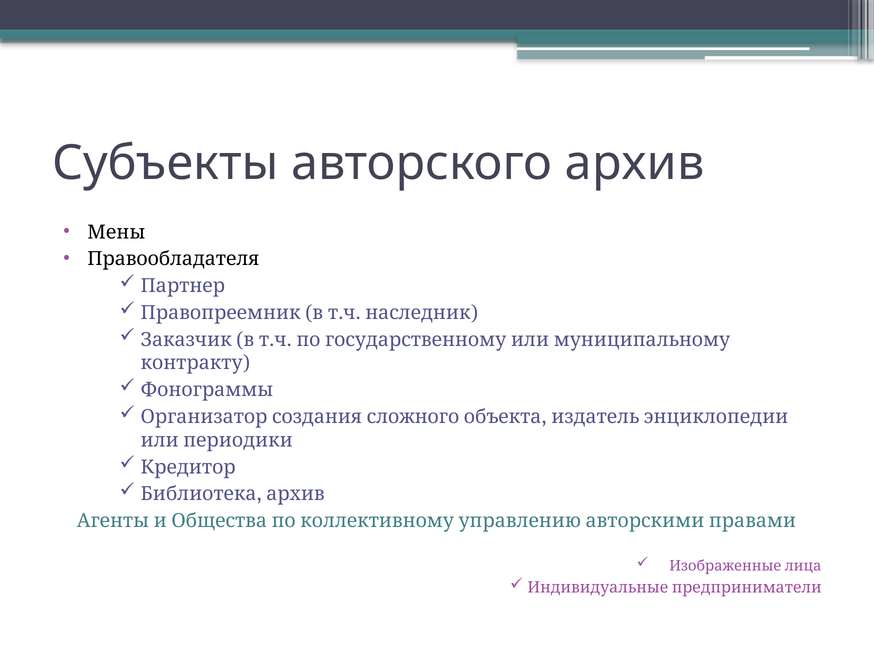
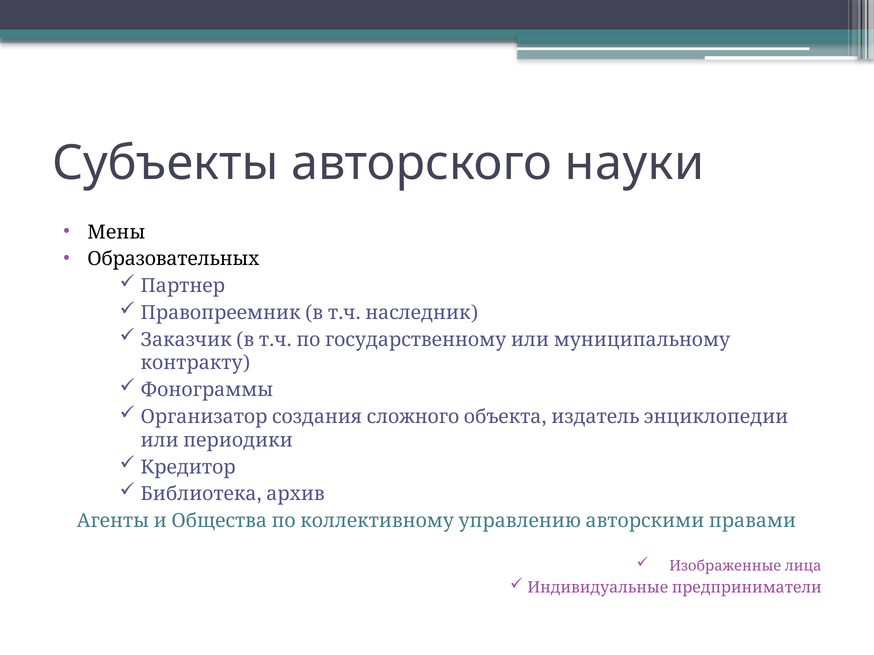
авторского архив: архив -> науки
Правообладателя: Правообладателя -> Образовательных
